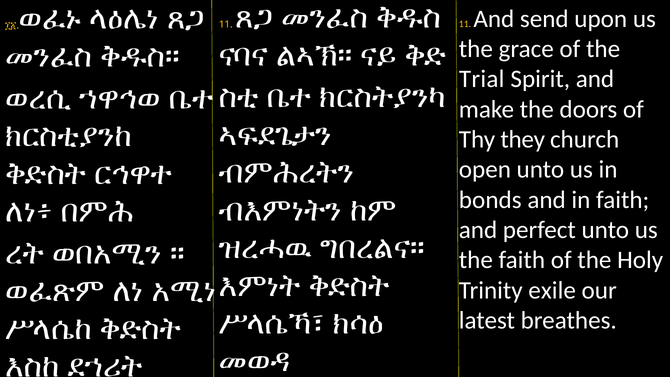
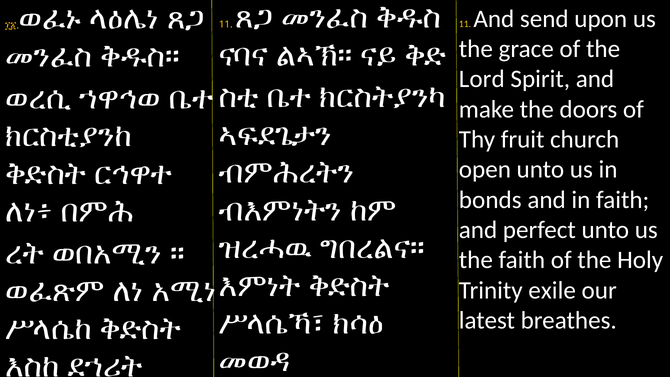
Trial: Trial -> Lord
they: they -> fruit
